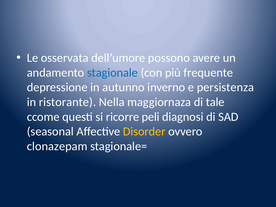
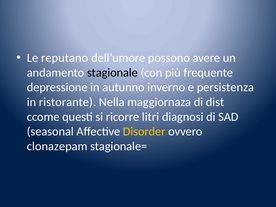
osservata: osservata -> reputano
stagionale colour: blue -> black
tale: tale -> dist
peli: peli -> litri
